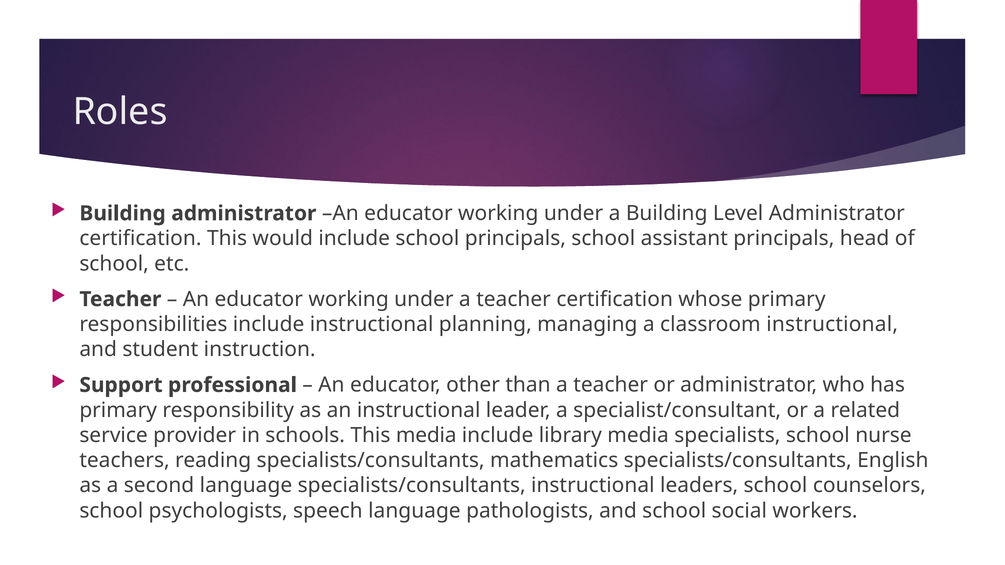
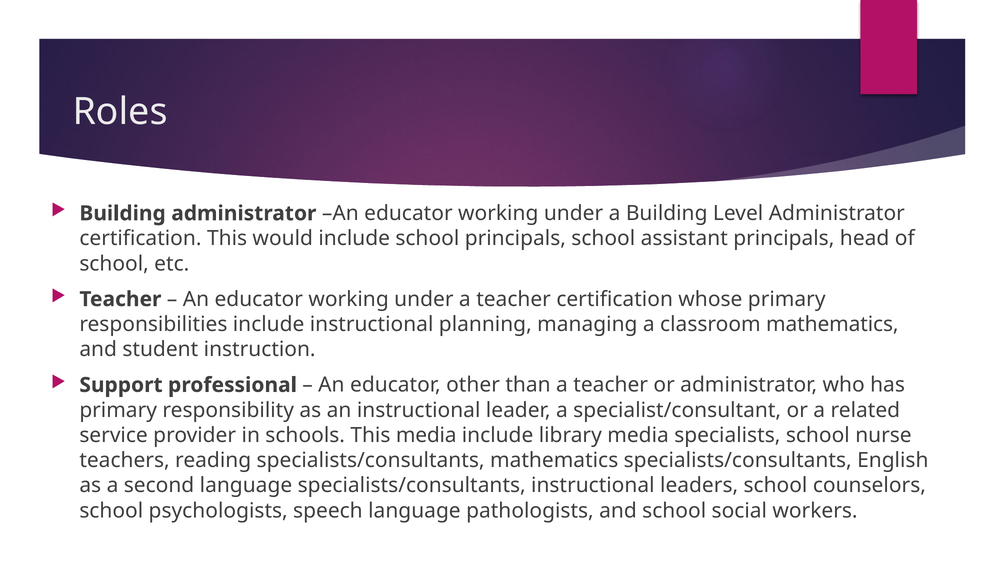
classroom instructional: instructional -> mathematics
